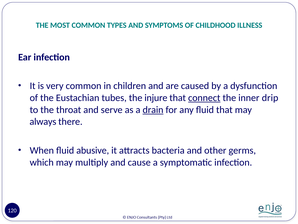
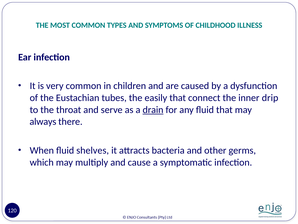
injure: injure -> easily
connect underline: present -> none
abusive: abusive -> shelves
